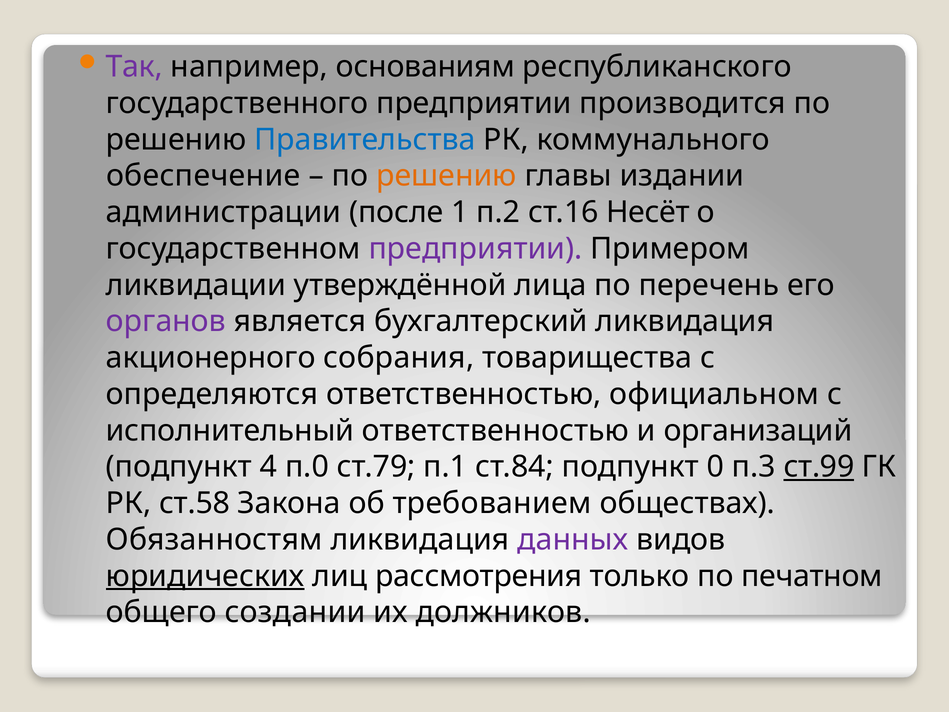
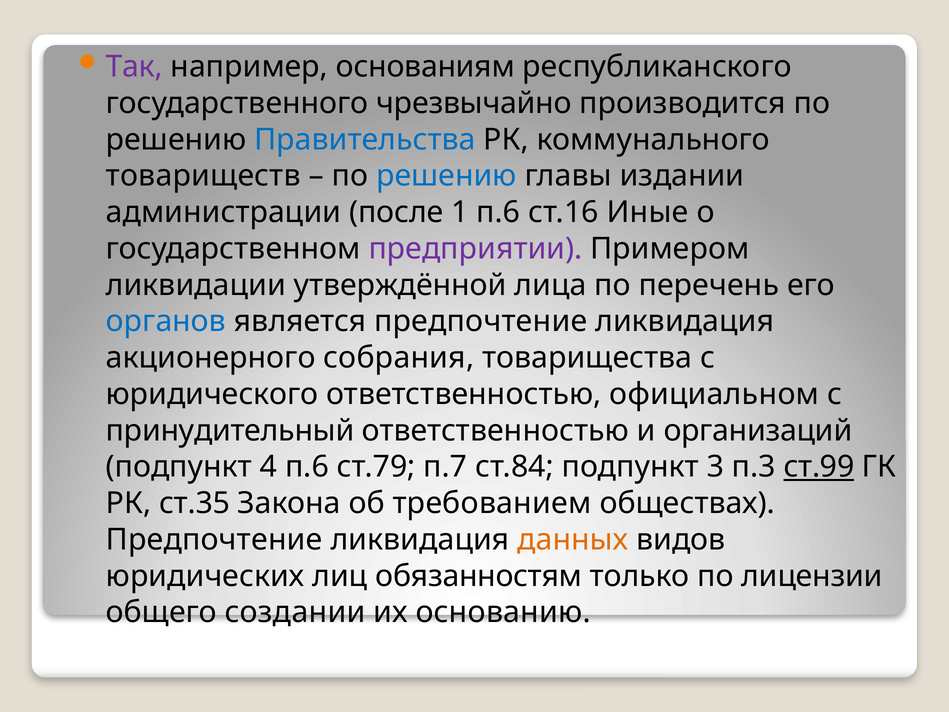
государственного предприятии: предприятии -> чрезвычайно
обеспечение: обеспечение -> товариществ
решению at (446, 176) colour: orange -> blue
1 п.2: п.2 -> п.6
Несёт: Несёт -> Иные
органов colour: purple -> blue
является бухгалтерский: бухгалтерский -> предпочтение
определяются: определяются -> юридического
исполнительный: исполнительный -> принудительный
4 п.0: п.0 -> п.6
п.1: п.1 -> п.7
0: 0 -> 3
ст.58: ст.58 -> ст.35
Обязанностям at (214, 539): Обязанностям -> Предпочтение
данных colour: purple -> orange
юридических underline: present -> none
рассмотрения: рассмотрения -> обязанностям
печатном: печатном -> лицензии
должников: должников -> основанию
